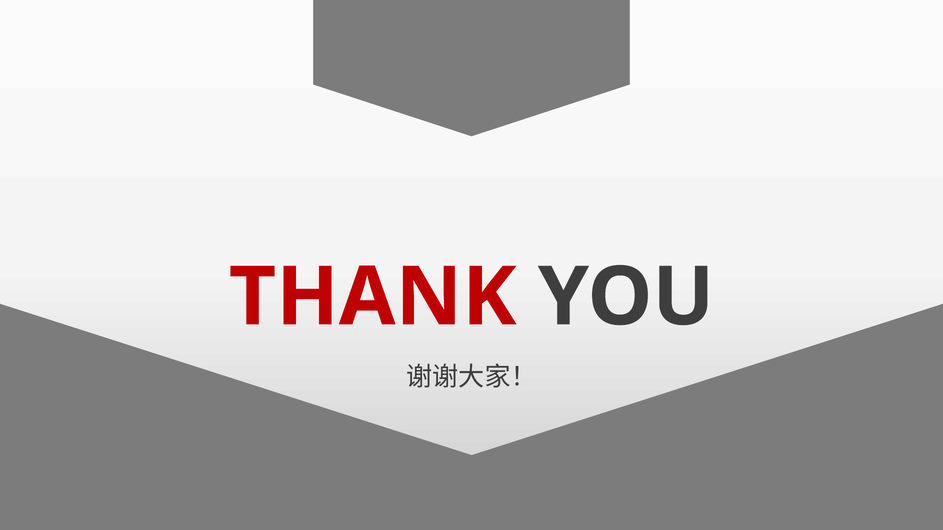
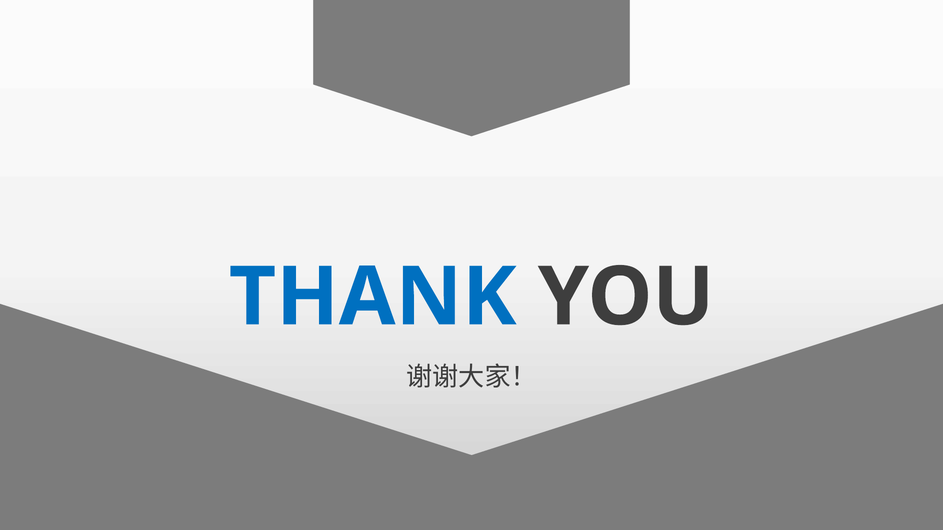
THANK colour: red -> blue
